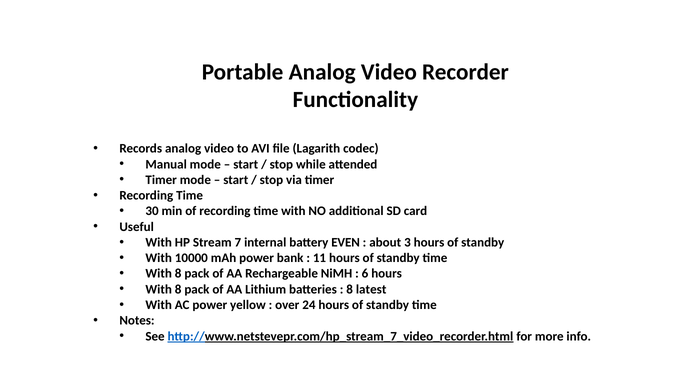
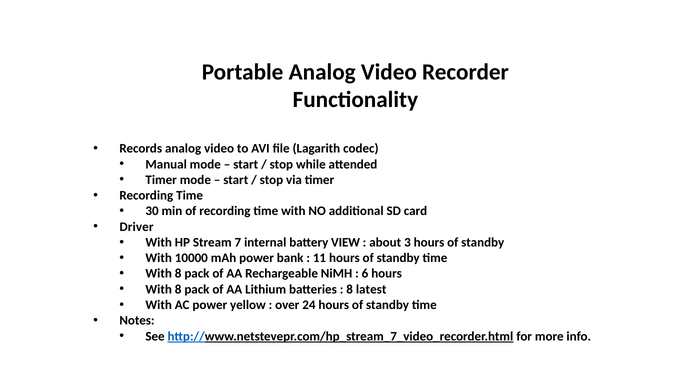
Useful: Useful -> Driver
EVEN: EVEN -> VIEW
